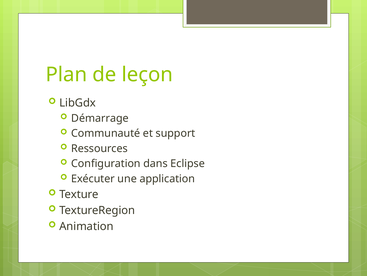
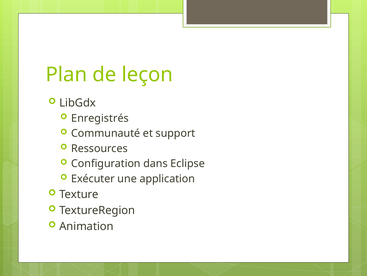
Démarrage: Démarrage -> Enregistrés
